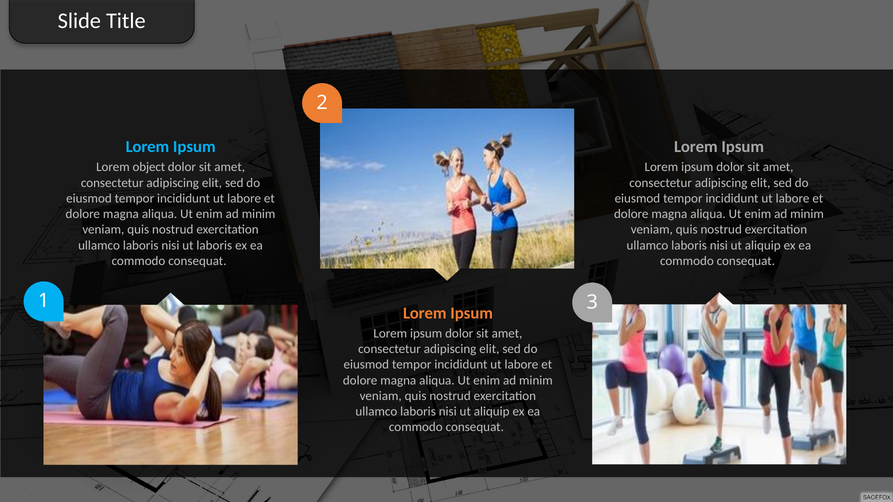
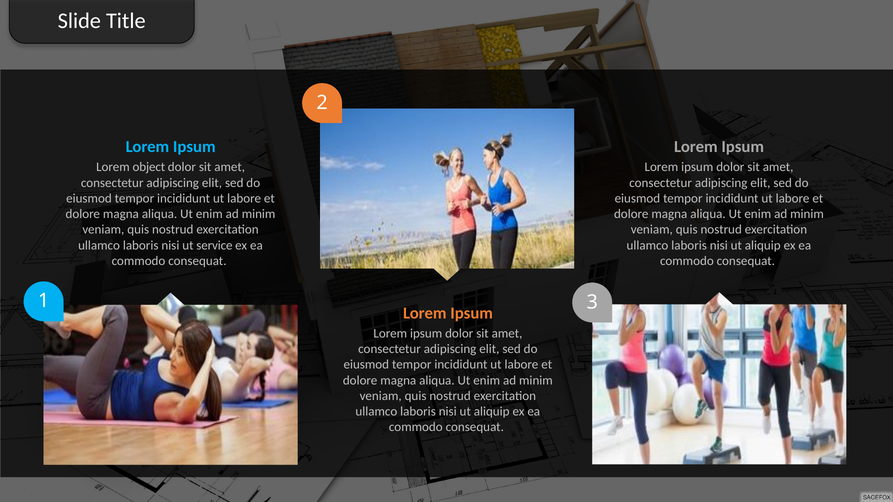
ut laboris: laboris -> service
